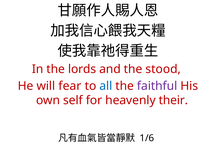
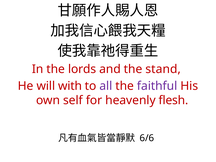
stood: stood -> stand
fear: fear -> with
all colour: blue -> purple
their: their -> flesh
1/6: 1/6 -> 6/6
